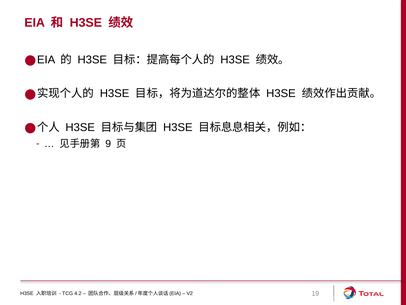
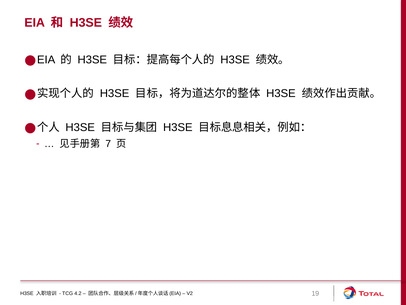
9: 9 -> 7
